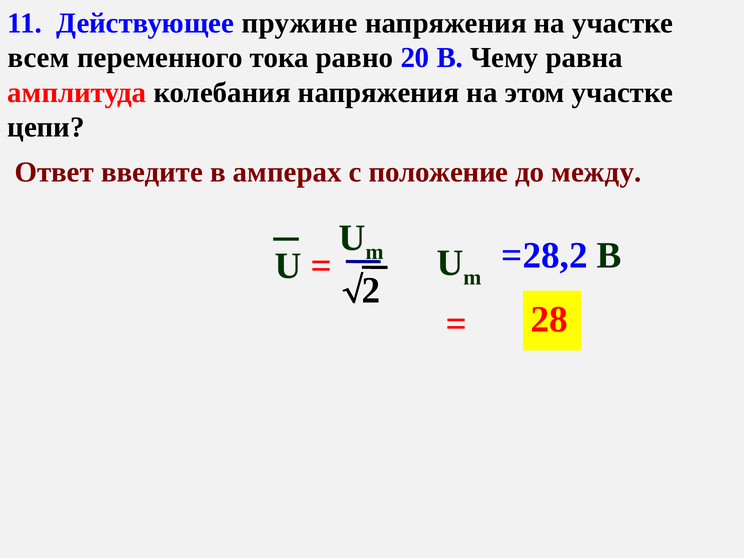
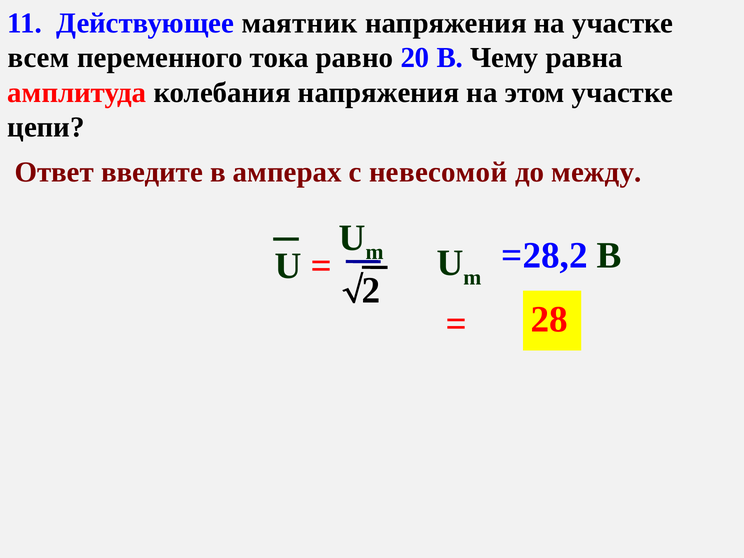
пружине: пружине -> маятник
положение: положение -> невесомой
